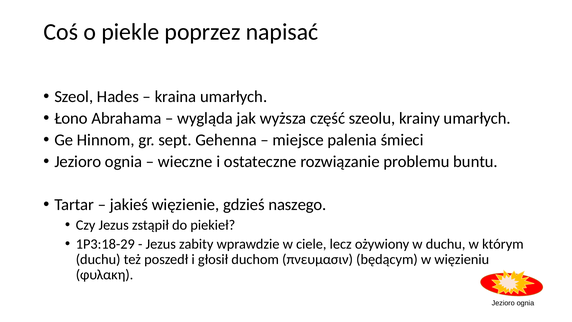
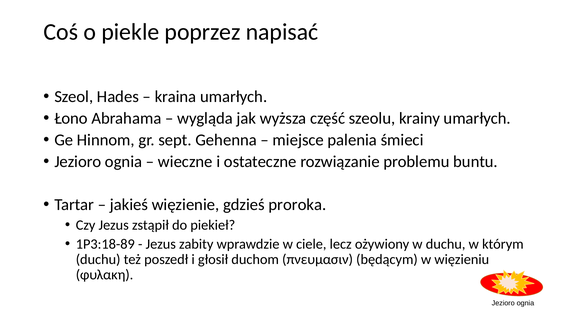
naszego: naszego -> proroka
1P3:18-29: 1P3:18-29 -> 1P3:18-89
